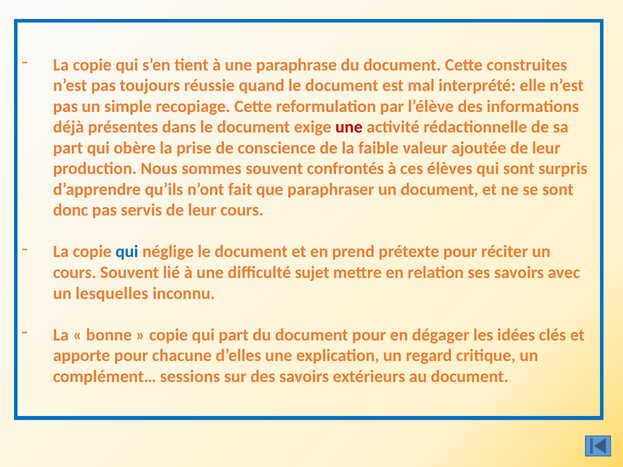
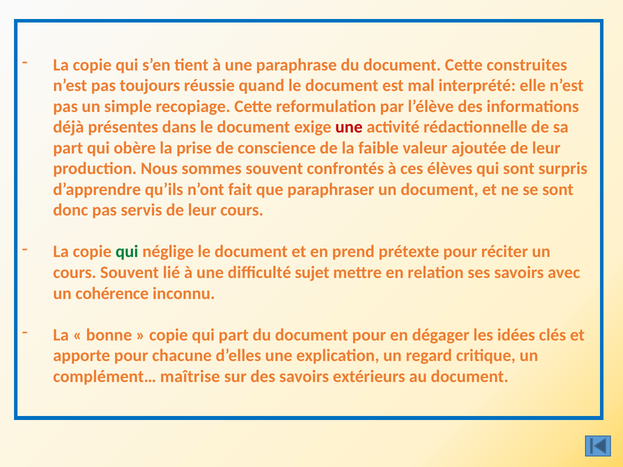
qui at (127, 252) colour: blue -> green
lesquelles: lesquelles -> cohérence
sessions: sessions -> maîtrise
